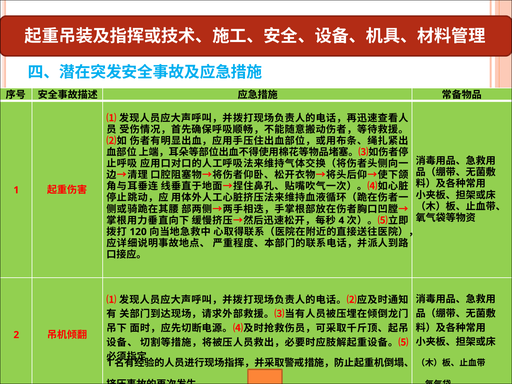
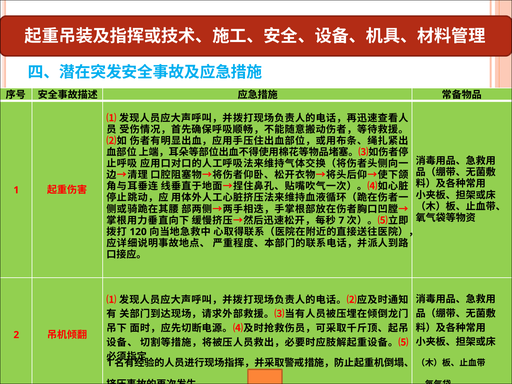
4: 4 -> 7
